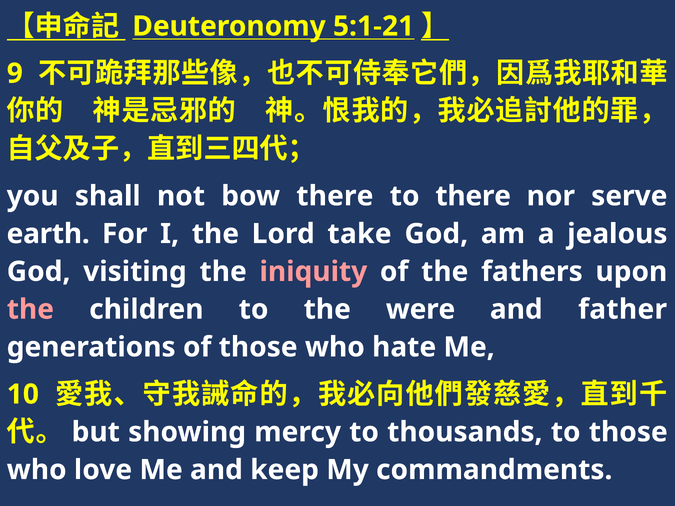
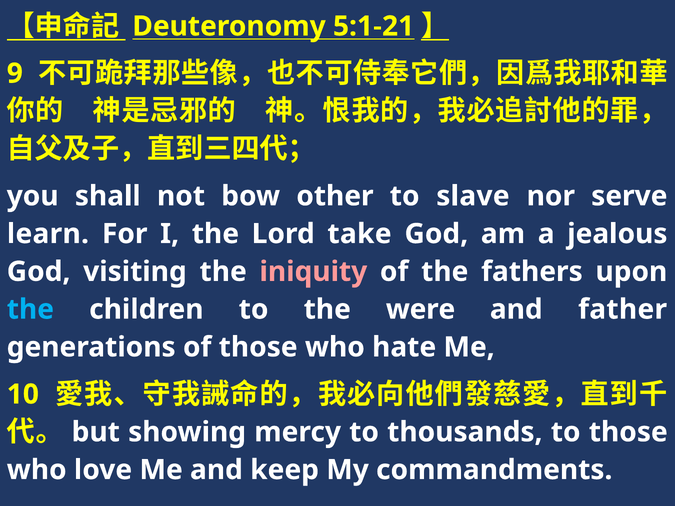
bow there: there -> other
to there: there -> slave
earth: earth -> learn
the at (30, 310) colour: pink -> light blue
